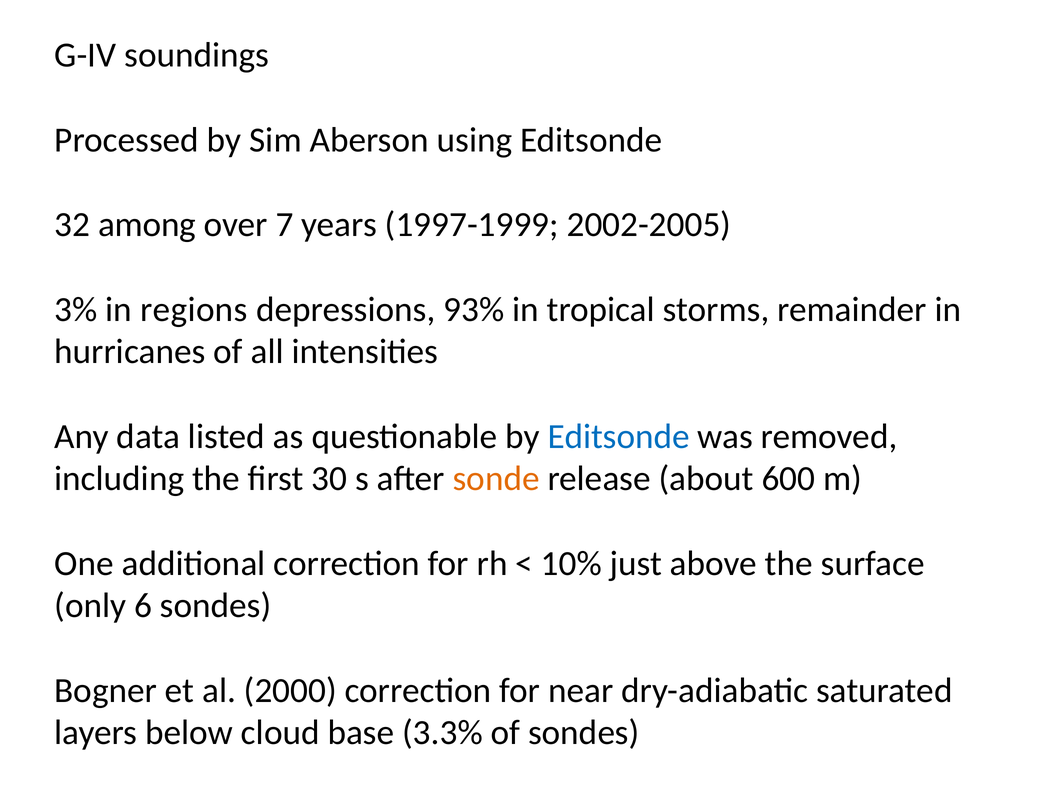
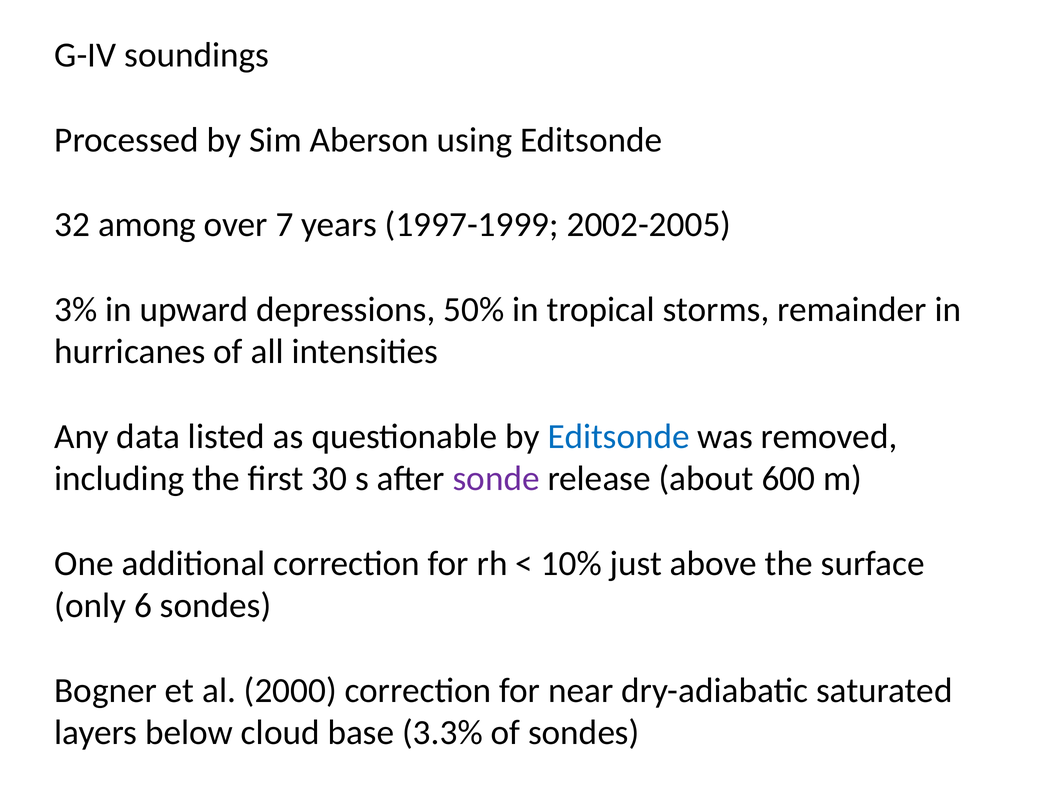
regions: regions -> upward
93%: 93% -> 50%
sonde colour: orange -> purple
